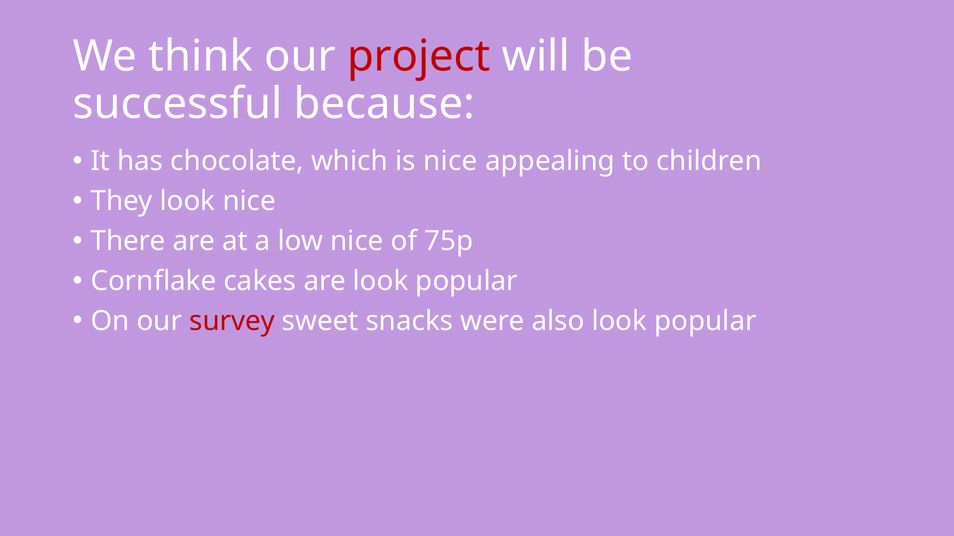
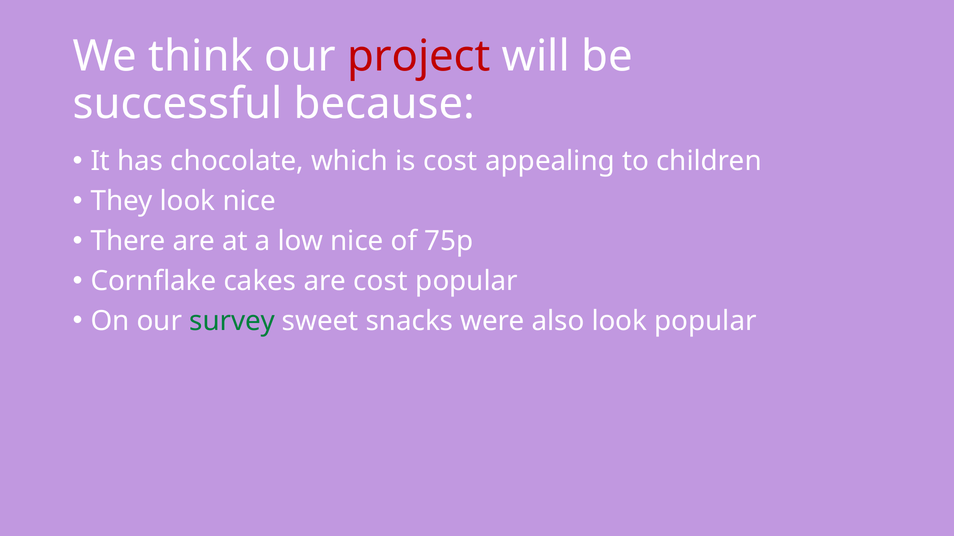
is nice: nice -> cost
are look: look -> cost
survey colour: red -> green
